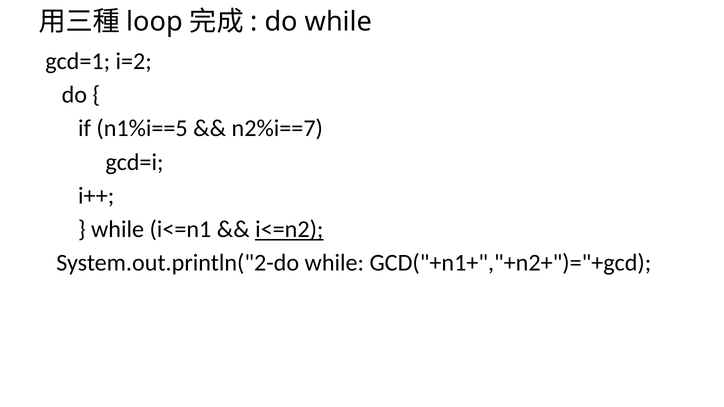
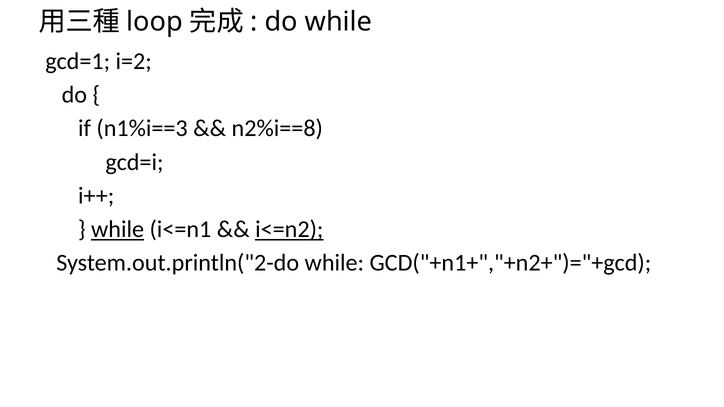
n1%i==5: n1%i==5 -> n1%i==3
n2%i==7: n2%i==7 -> n2%i==8
while at (118, 229) underline: none -> present
